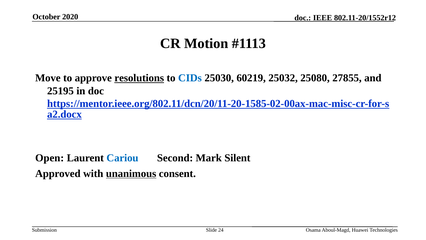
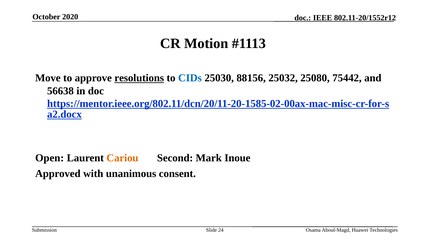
60219: 60219 -> 88156
27855: 27855 -> 75442
25195: 25195 -> 56638
Cariou colour: blue -> orange
Silent: Silent -> Inoue
unanimous underline: present -> none
